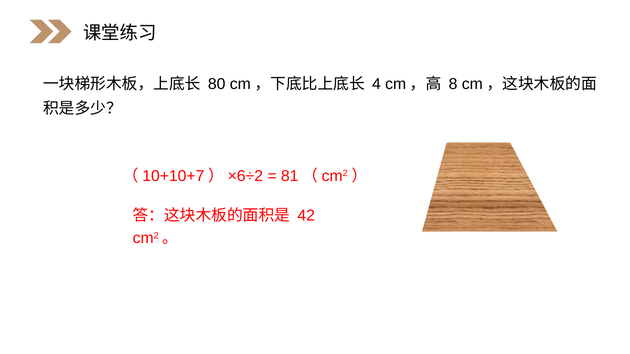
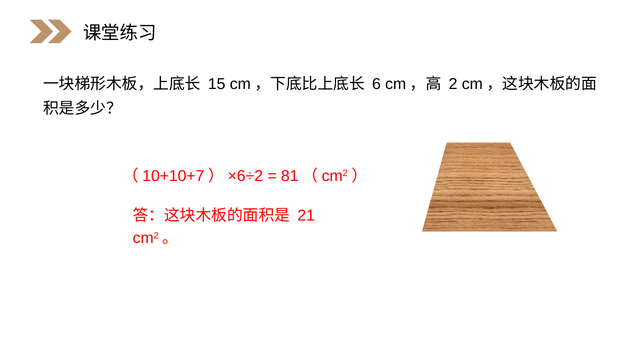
80: 80 -> 15
4: 4 -> 6
8: 8 -> 2
42: 42 -> 21
